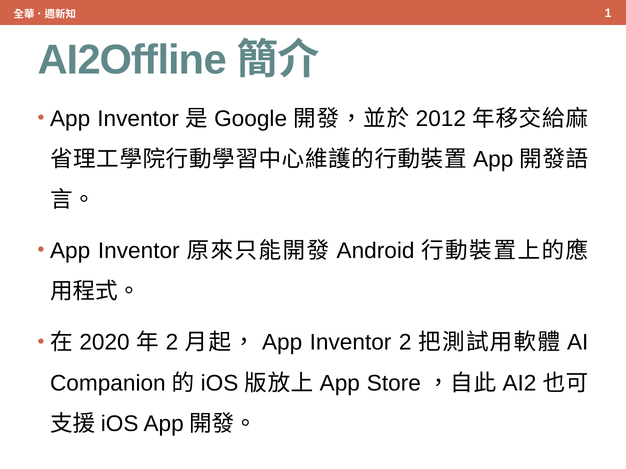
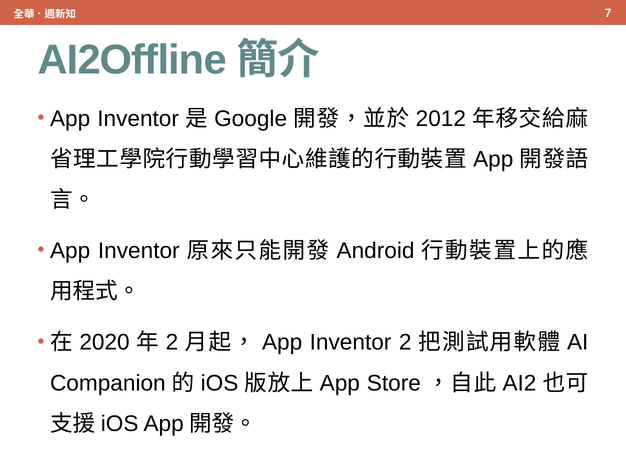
1: 1 -> 7
